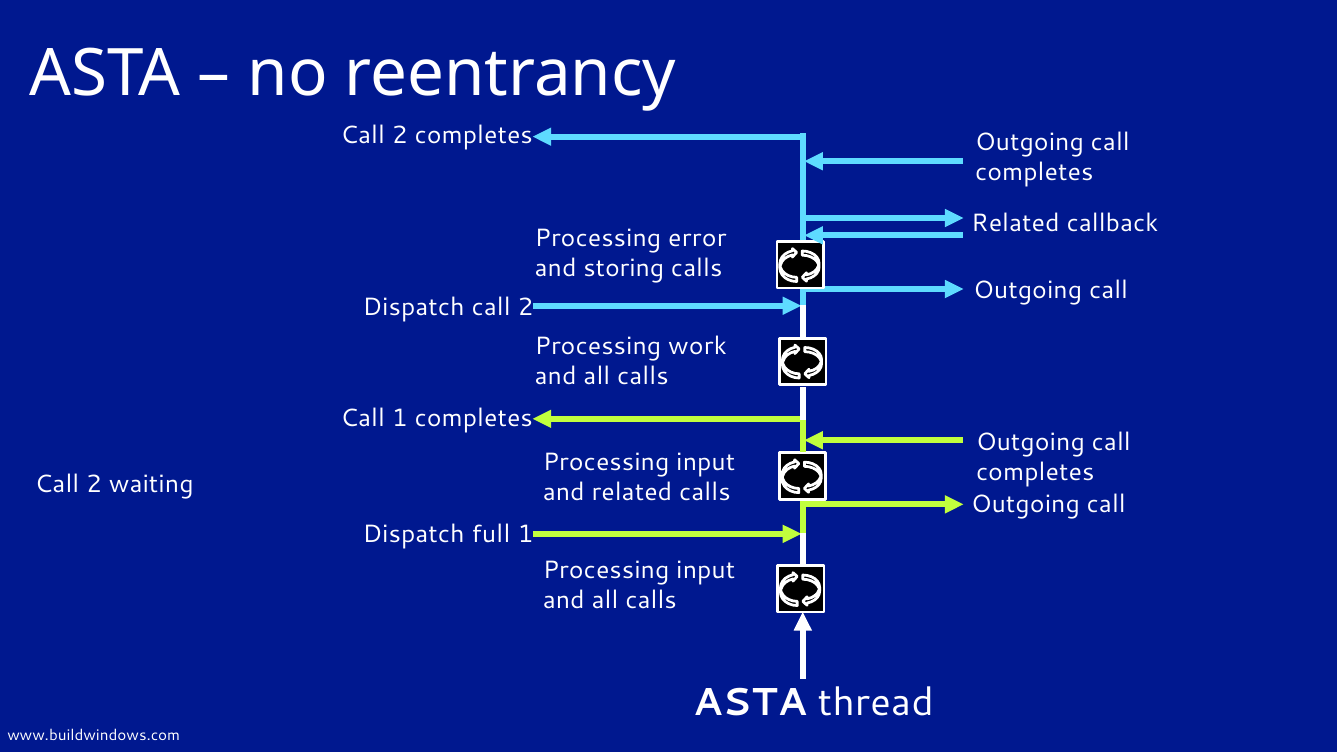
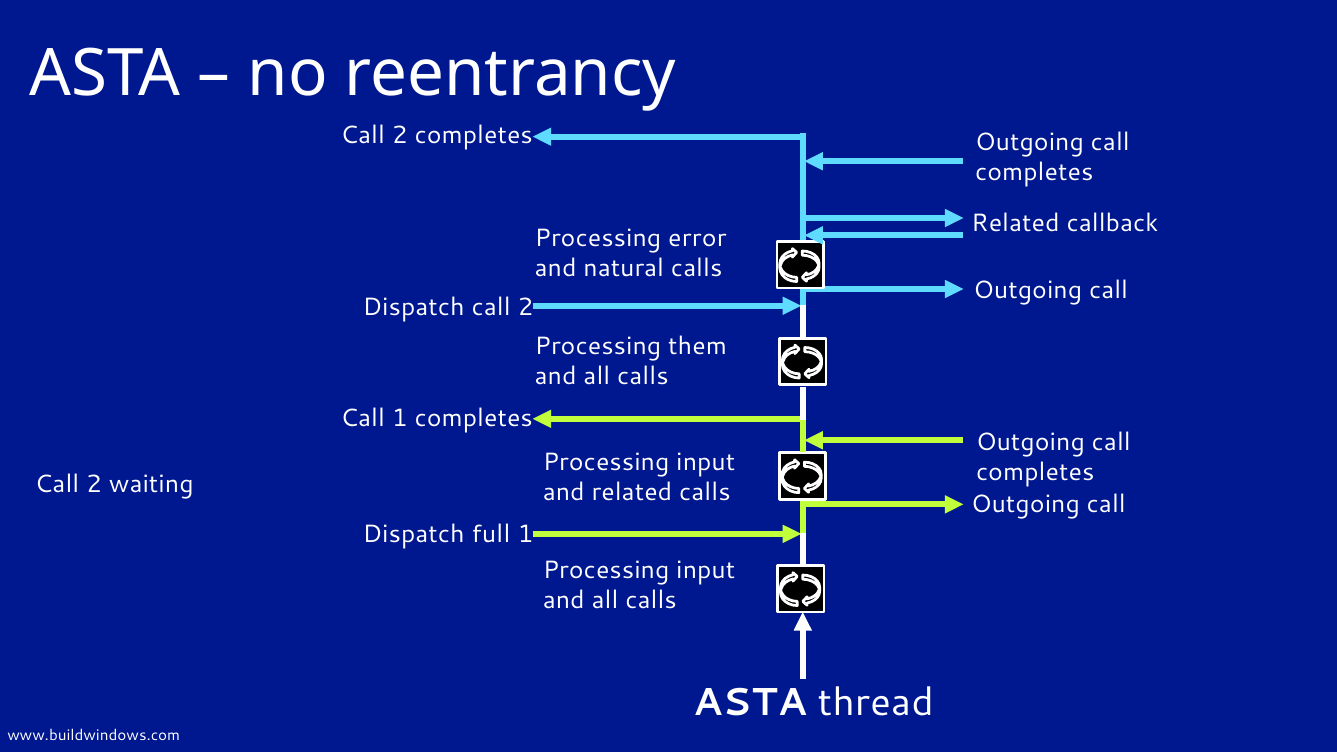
storing: storing -> natural
work: work -> them
